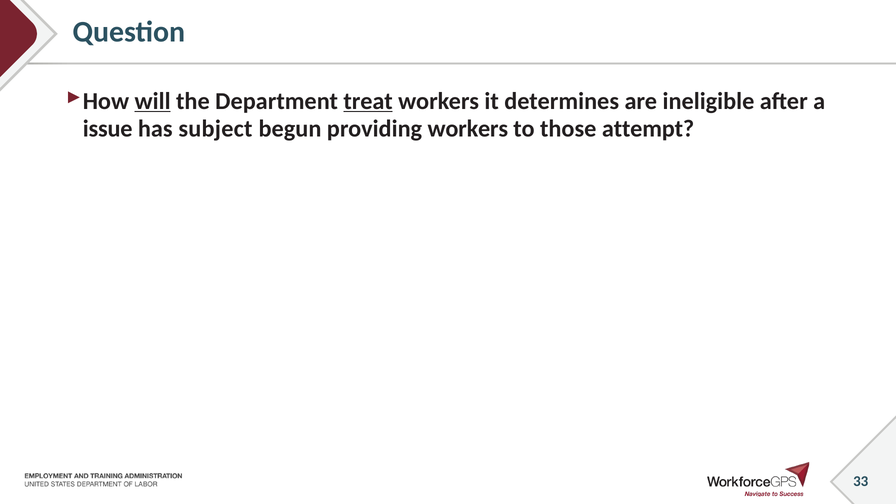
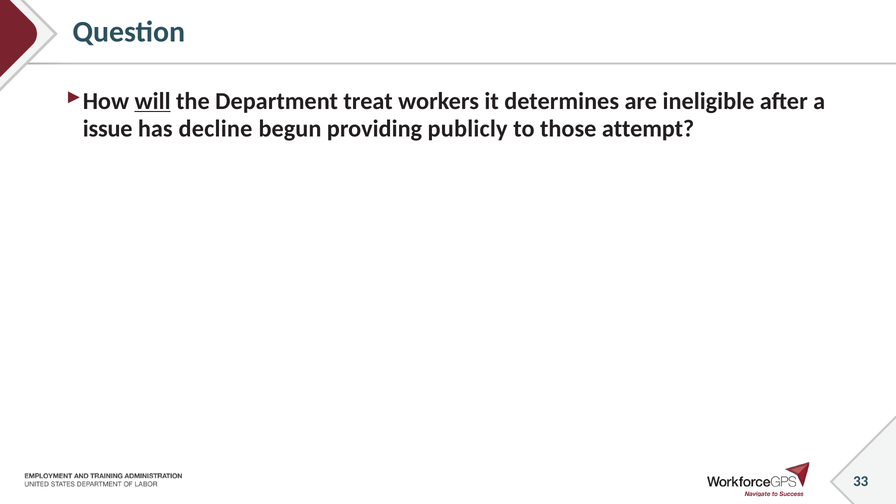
treat underline: present -> none
subject: subject -> decline
providing workers: workers -> publicly
